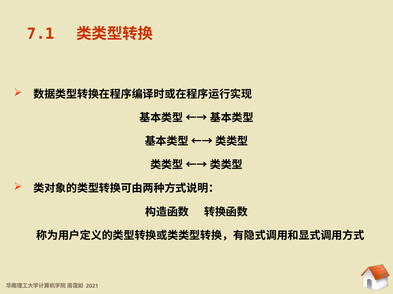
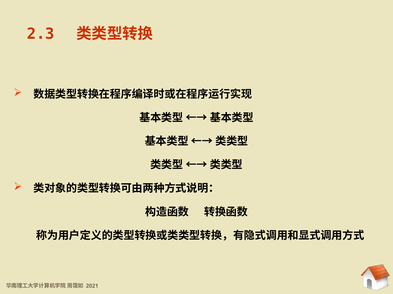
7.1: 7.1 -> 2.3
